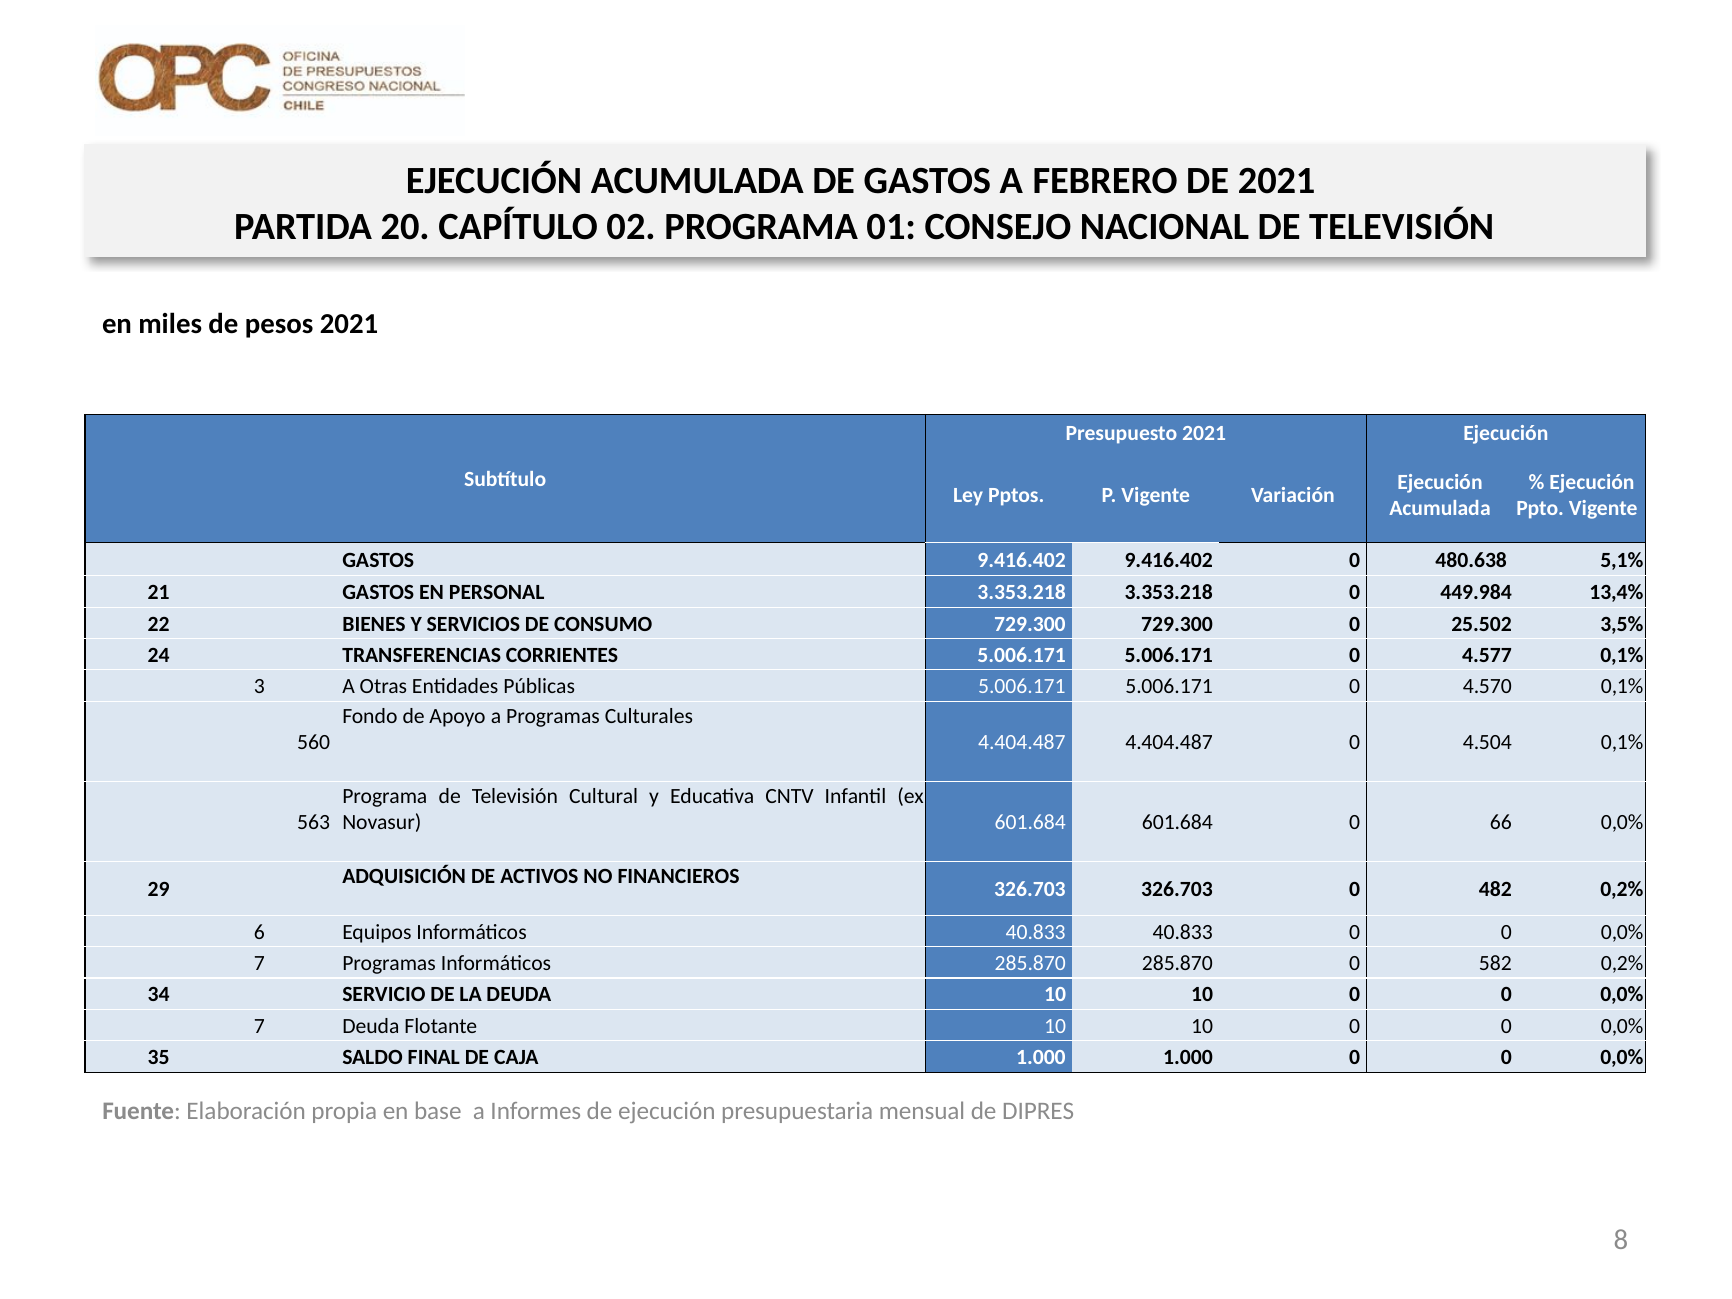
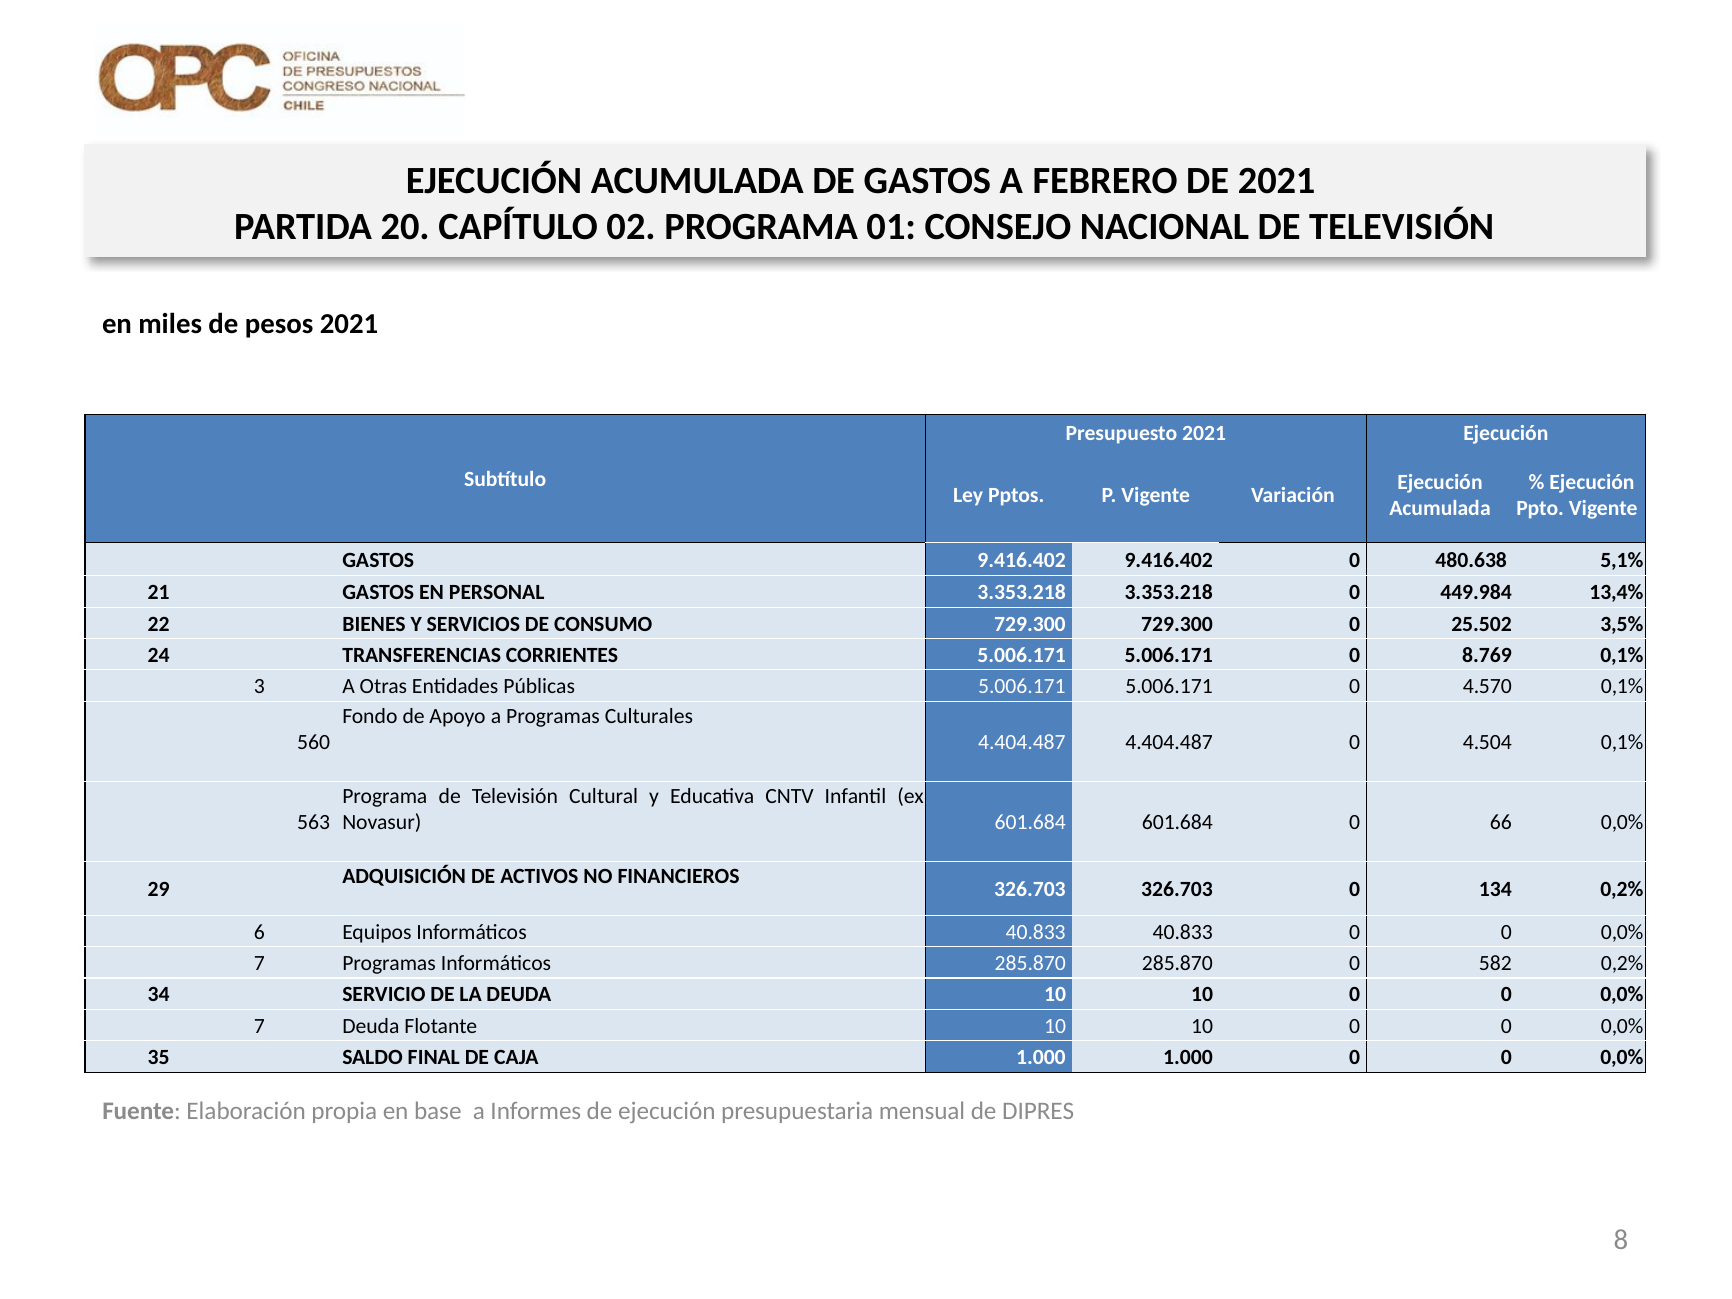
4.577: 4.577 -> 8.769
482: 482 -> 134
